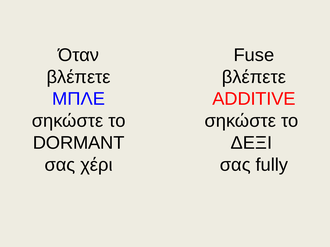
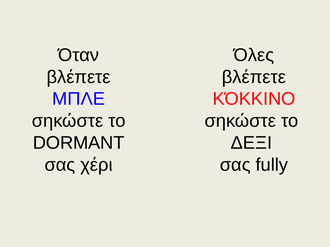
Fuse: Fuse -> Όλες
ADDITIVE: ADDITIVE -> ΚΌΚΚΙΝΟ
